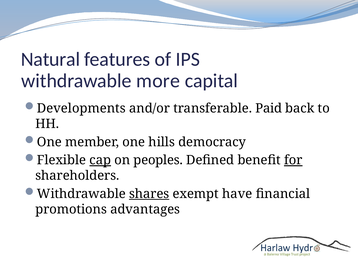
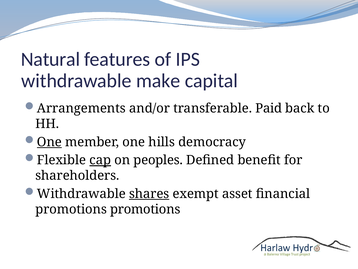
more: more -> make
Developments: Developments -> Arrangements
One at (49, 142) underline: none -> present
for underline: present -> none
have: have -> asset
promotions advantages: advantages -> promotions
